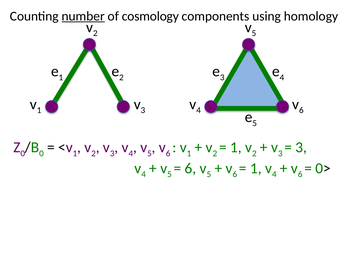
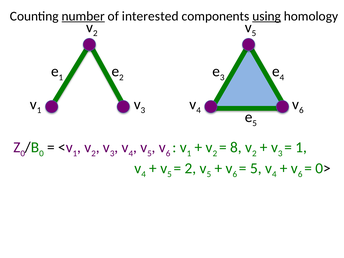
cosmology: cosmology -> interested
using underline: none -> present
1 at (236, 147): 1 -> 8
3 at (301, 147): 3 -> 1
6 at (190, 168): 6 -> 2
1 at (256, 168): 1 -> 5
